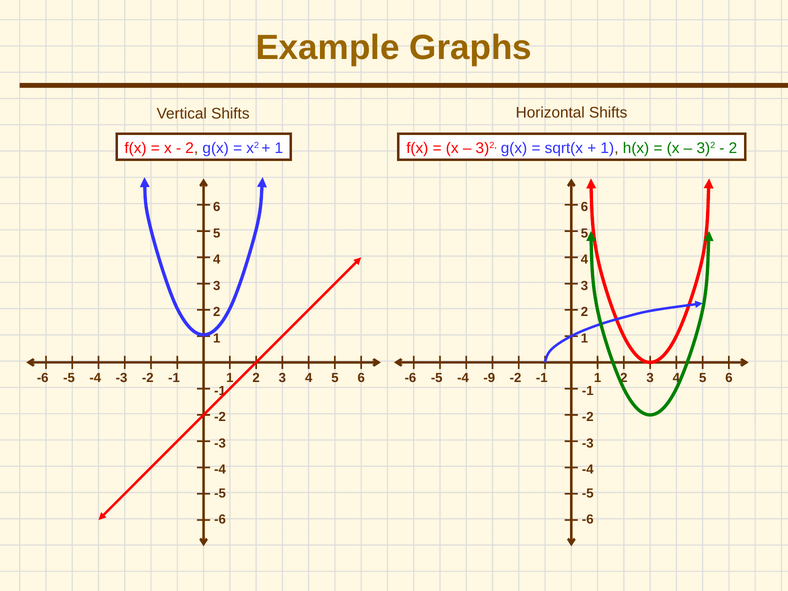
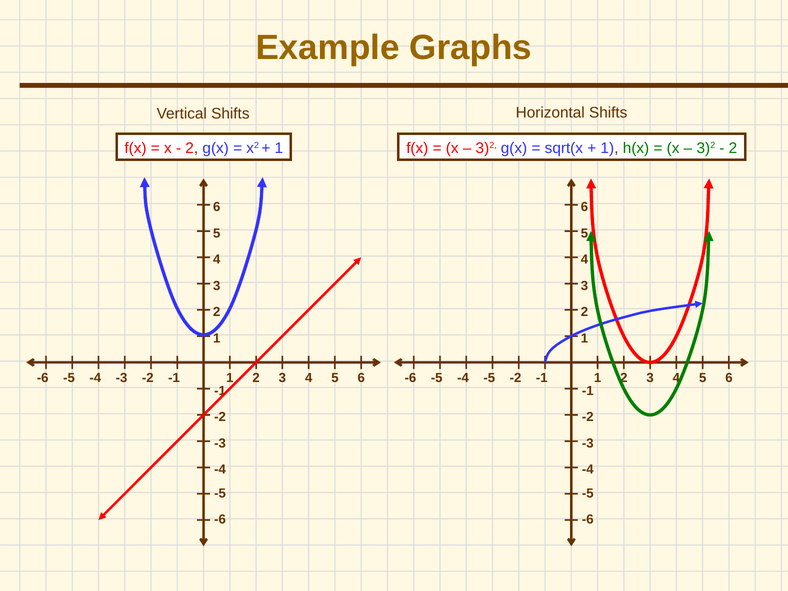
-9 at (489, 378): -9 -> -5
